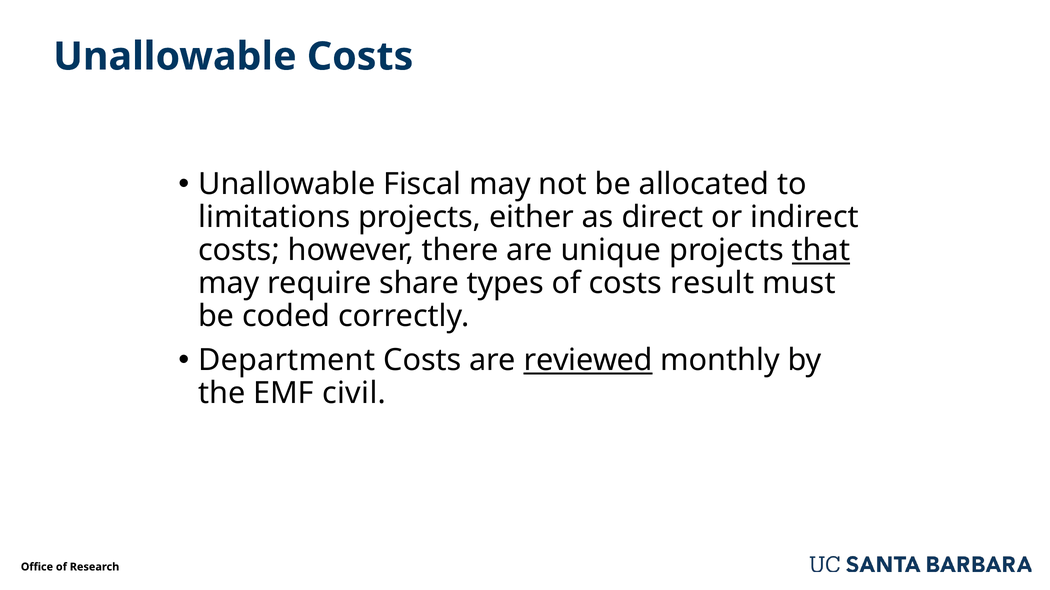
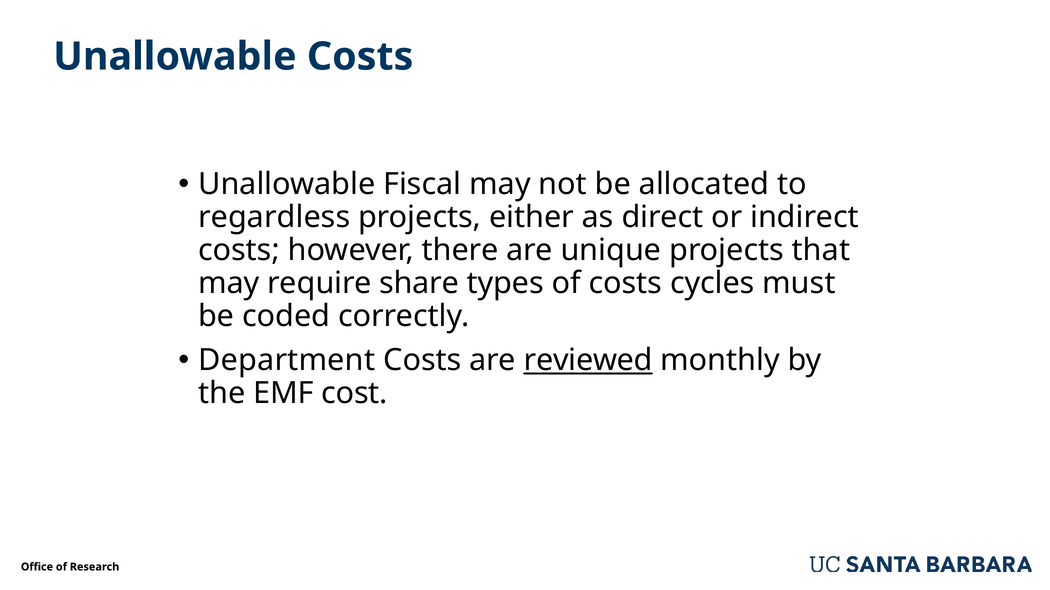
limitations: limitations -> regardless
that underline: present -> none
result: result -> cycles
civil: civil -> cost
